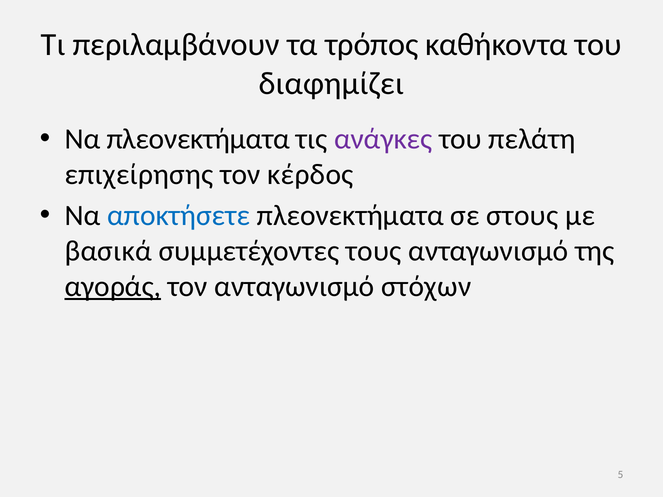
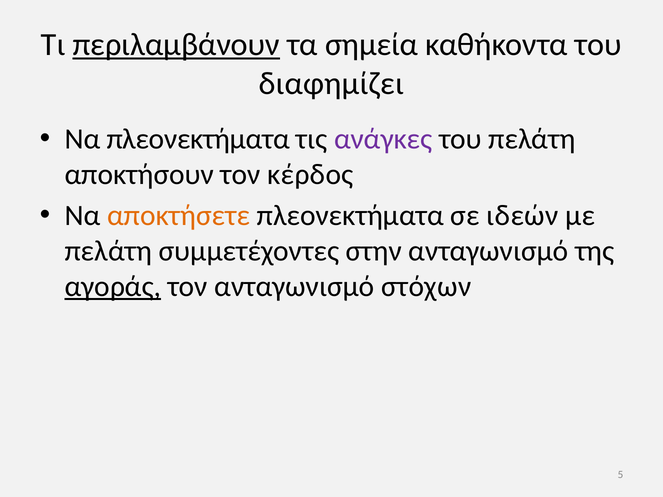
περιλαμβάνουν underline: none -> present
τρόπος: τρόπος -> σημεία
επιχείρησης: επιχείρησης -> αποκτήσουν
αποκτήσετε colour: blue -> orange
στους: στους -> ιδεών
βασικά at (108, 251): βασικά -> πελάτη
τους: τους -> στην
